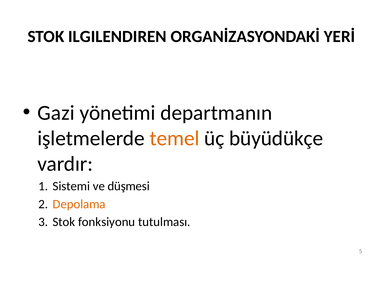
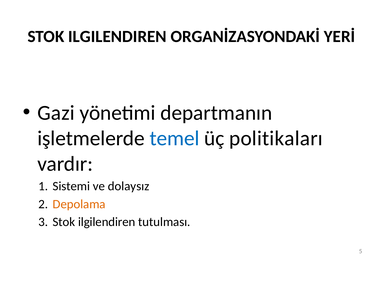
temel colour: orange -> blue
büyüdükçe: büyüdükçe -> politikaları
düşmesi: düşmesi -> dolaysız
fonksiyonu at (107, 222): fonksiyonu -> ilgilendiren
